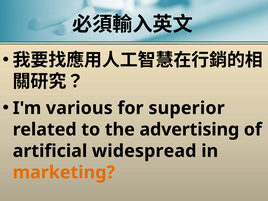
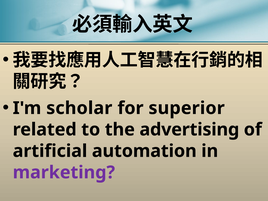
various: various -> scholar
widespread: widespread -> automation
marketing colour: orange -> purple
